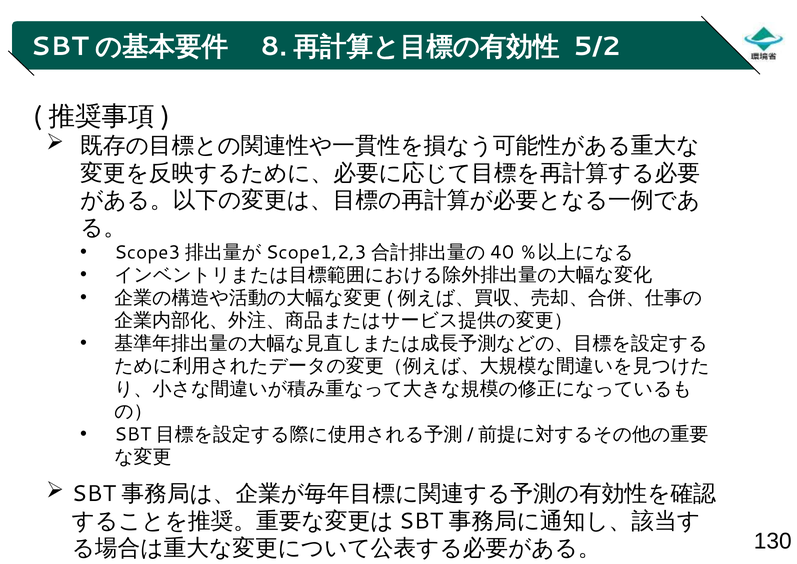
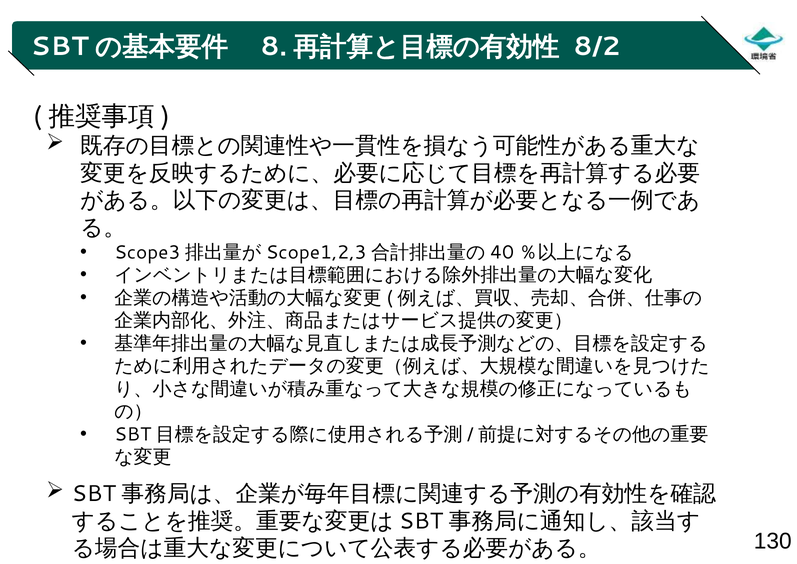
5/2: 5/2 -> 8/2
